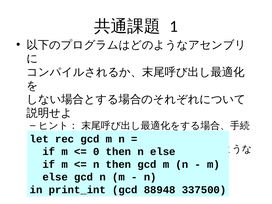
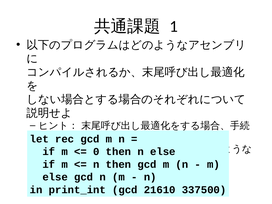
88948: 88948 -> 21610
